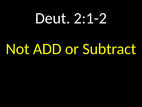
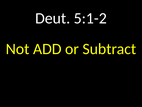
2:1-2: 2:1-2 -> 5:1-2
